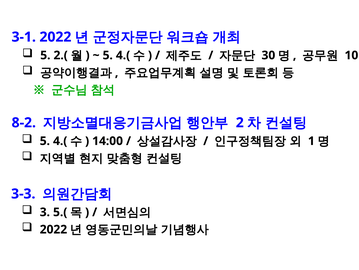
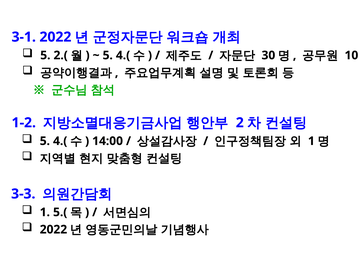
8-2: 8-2 -> 1-2
3 at (45, 212): 3 -> 1
